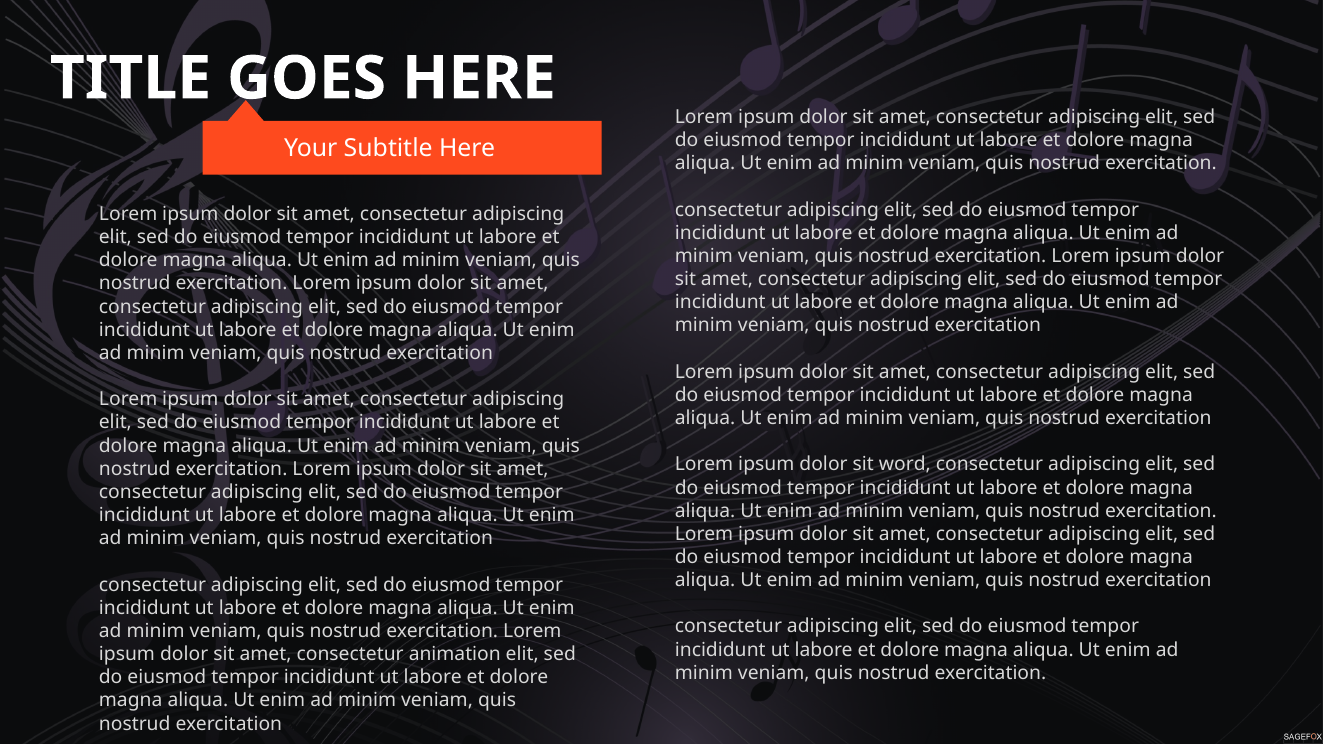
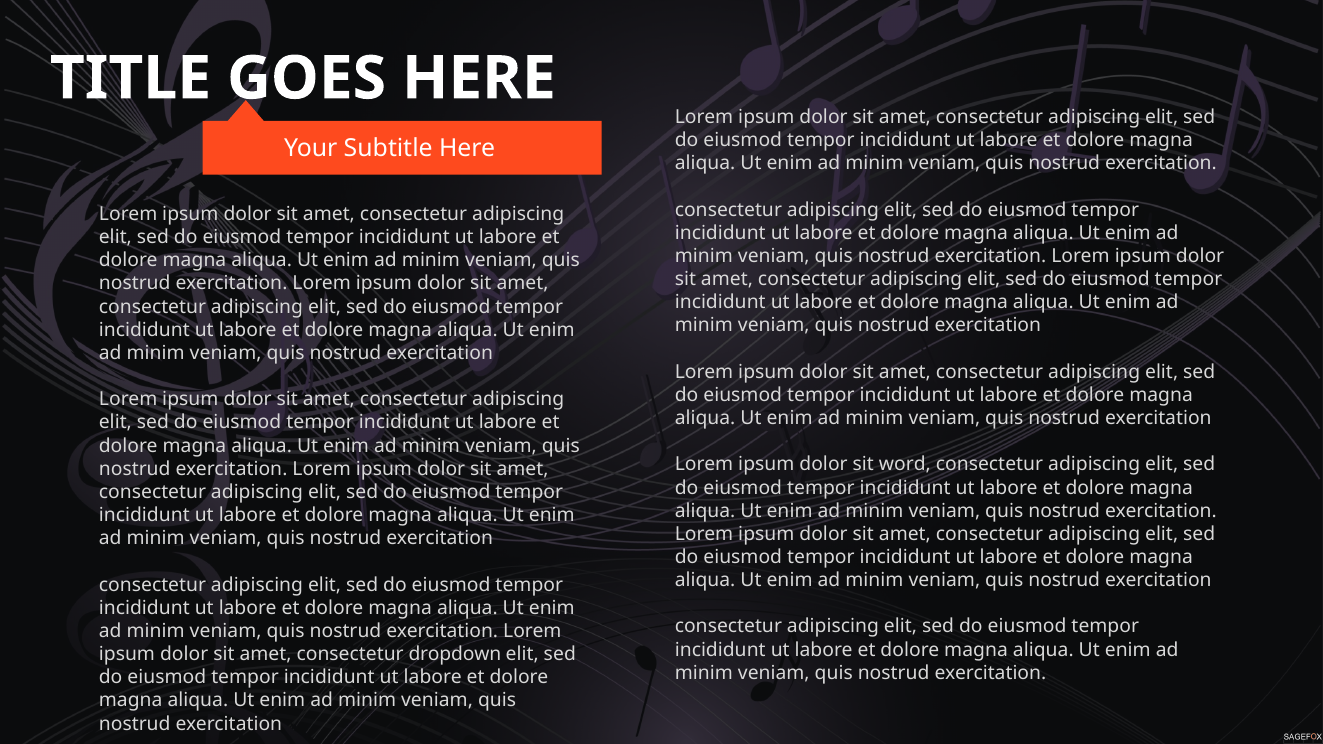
animation: animation -> dropdown
